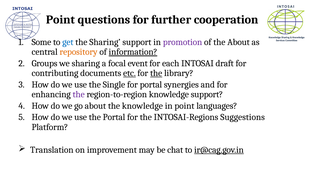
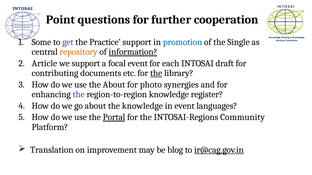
get colour: blue -> purple
the Sharing: Sharing -> Practice
promotion colour: purple -> blue
the About: About -> Single
Groups: Groups -> Article
we sharing: sharing -> support
etc underline: present -> none
the Single: Single -> About
for portal: portal -> photo
knowledge support: support -> register
in point: point -> event
Portal at (114, 118) underline: none -> present
Suggestions: Suggestions -> Community
chat: chat -> blog
